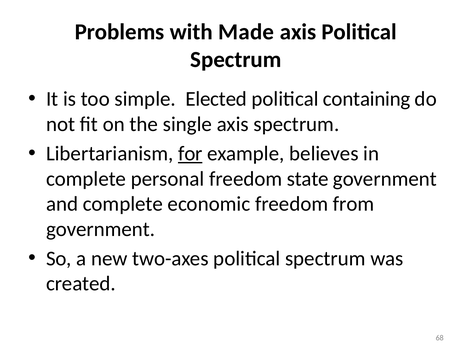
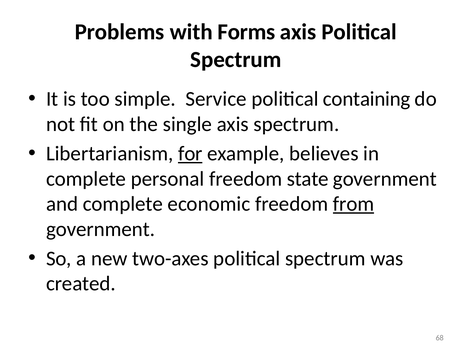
Made: Made -> Forms
Elected: Elected -> Service
from underline: none -> present
